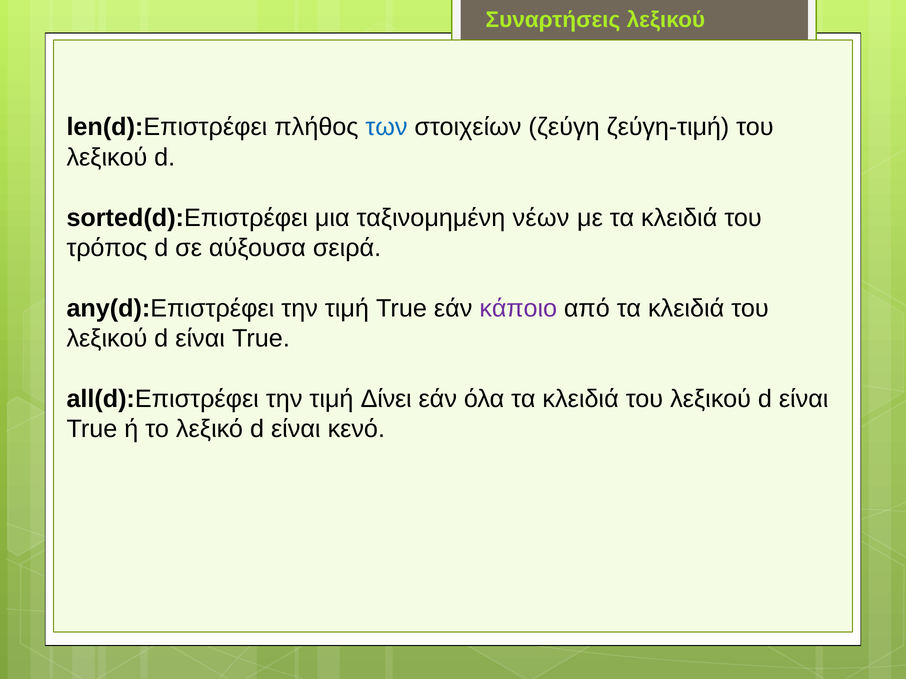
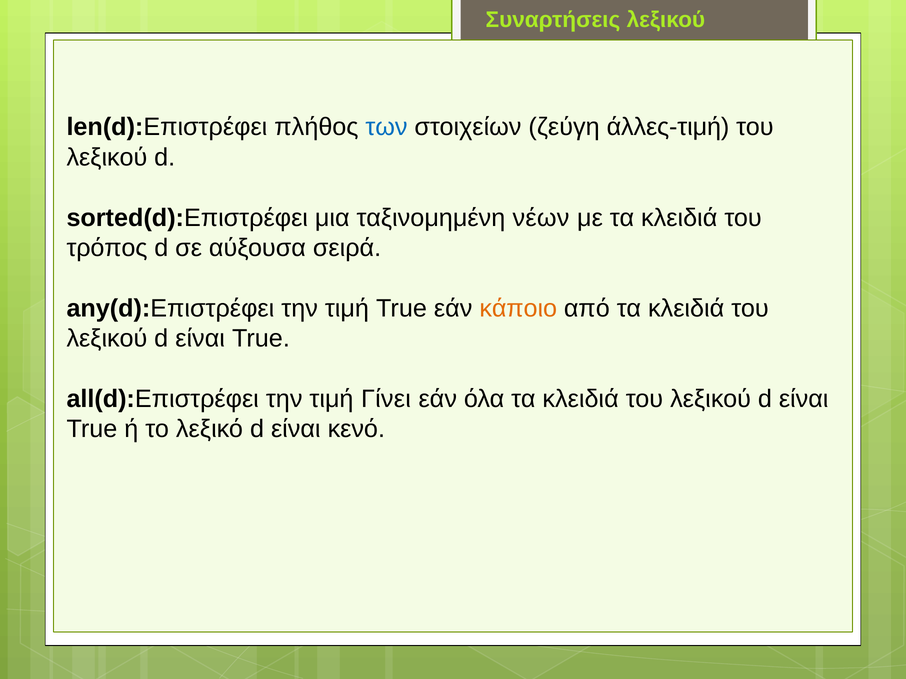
ζεύγη-τιμή: ζεύγη-τιμή -> άλλες-τιμή
κάποιο colour: purple -> orange
Δίνει: Δίνει -> Γίνει
